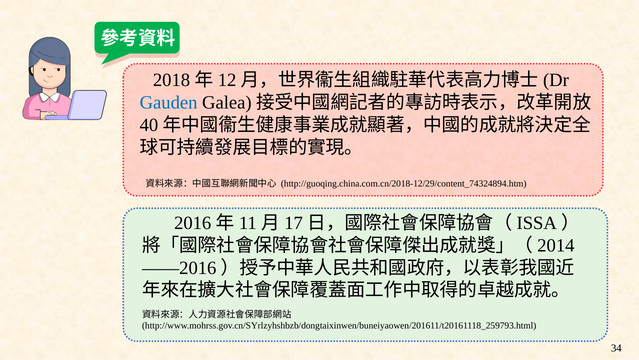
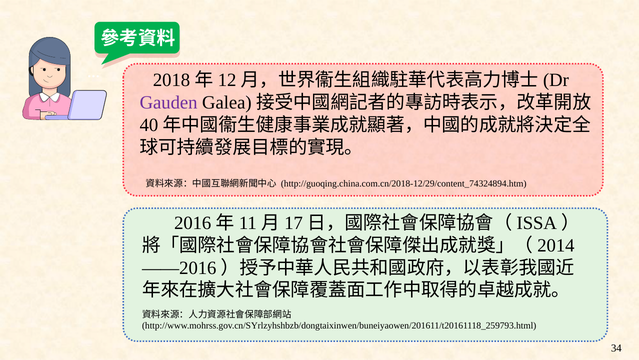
Gauden colour: blue -> purple
